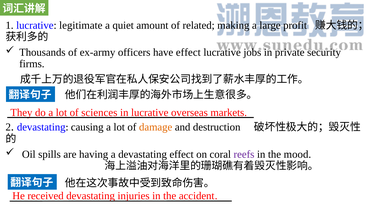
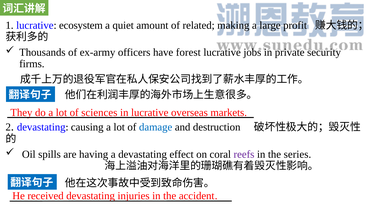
legitimate: legitimate -> ecosystem
have effect: effect -> forest
damage colour: orange -> blue
mood: mood -> series
